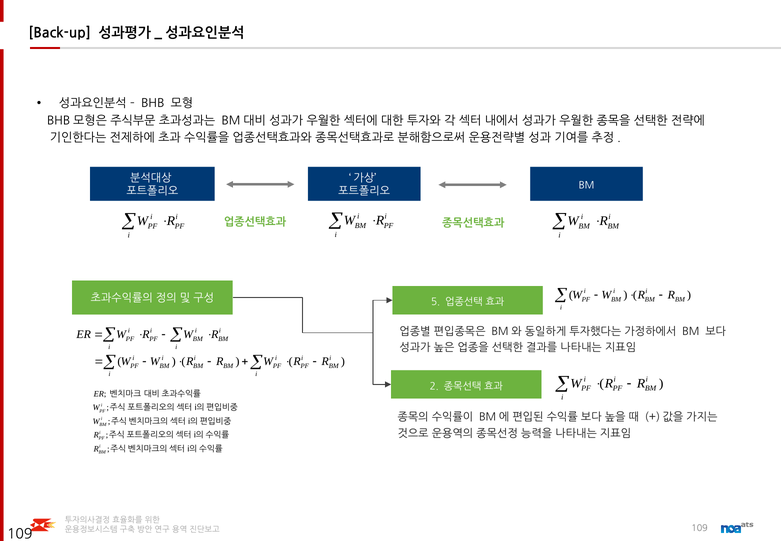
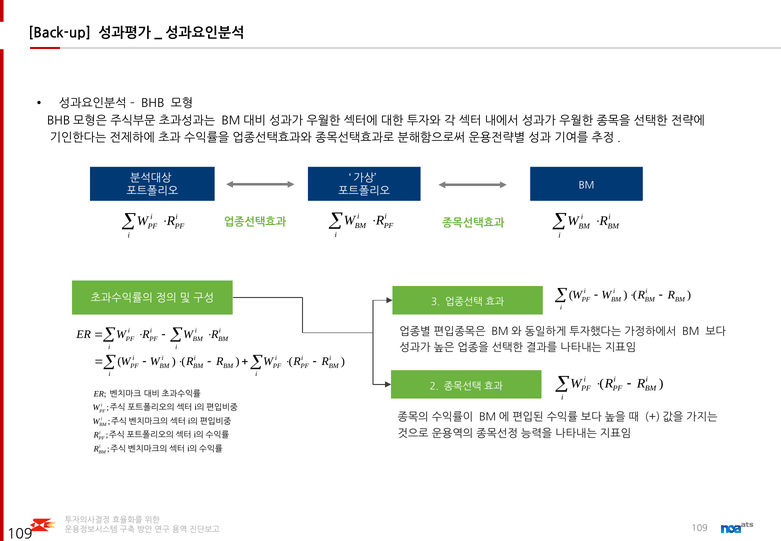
5: 5 -> 3
